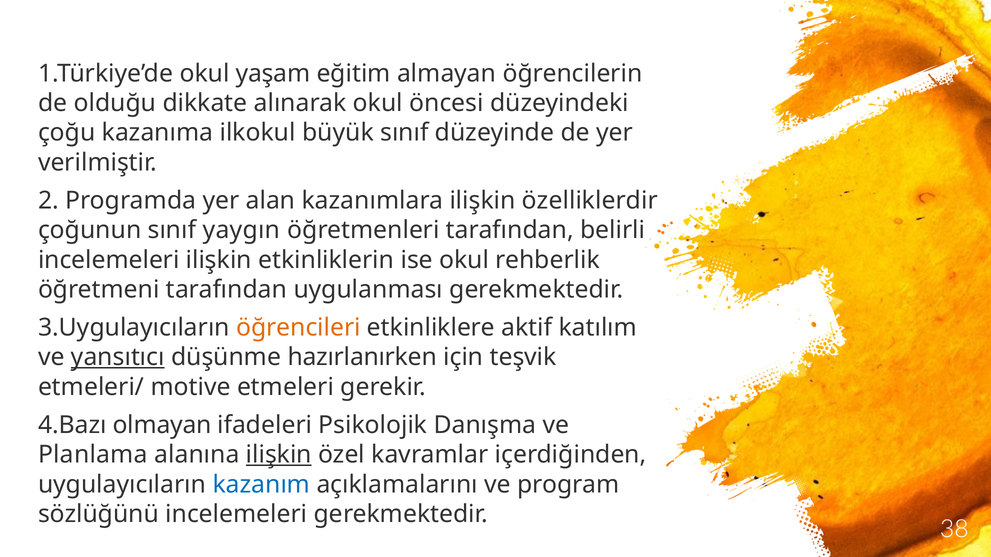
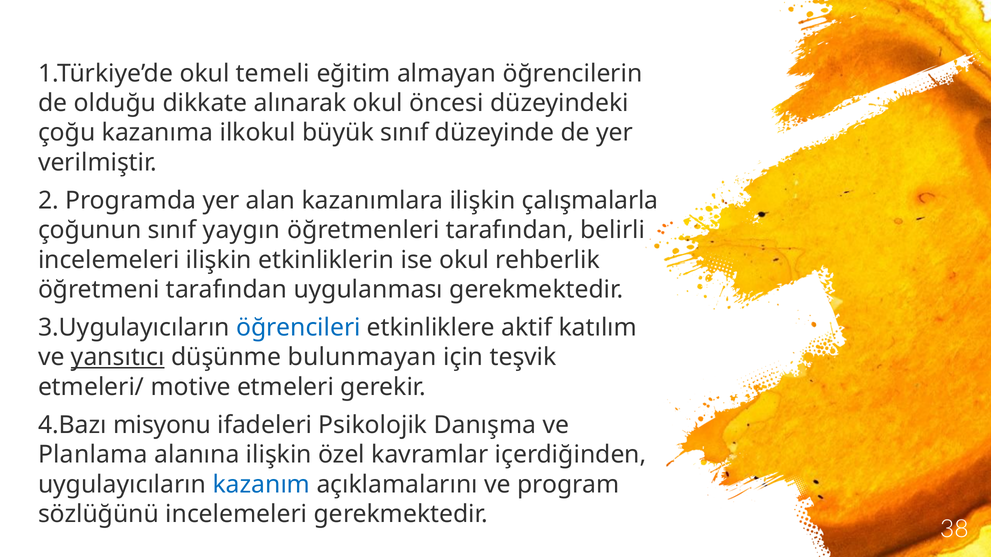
yaşam: yaşam -> temeli
özelliklerdir: özelliklerdir -> çalışmalarla
öğrencileri colour: orange -> blue
hazırlanırken: hazırlanırken -> bulunmayan
olmayan: olmayan -> misyonu
ilişkin at (279, 455) underline: present -> none
